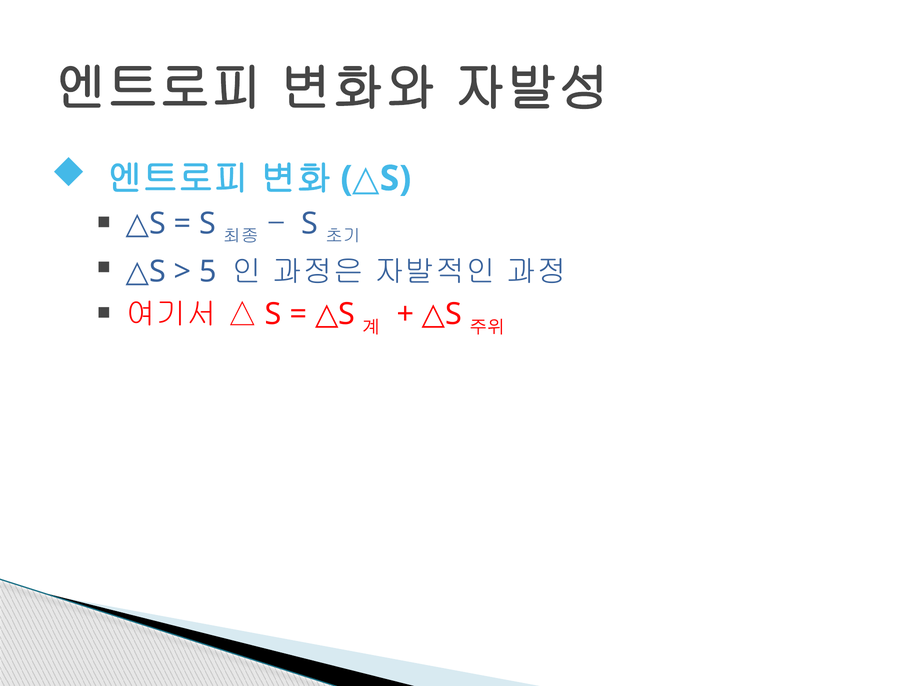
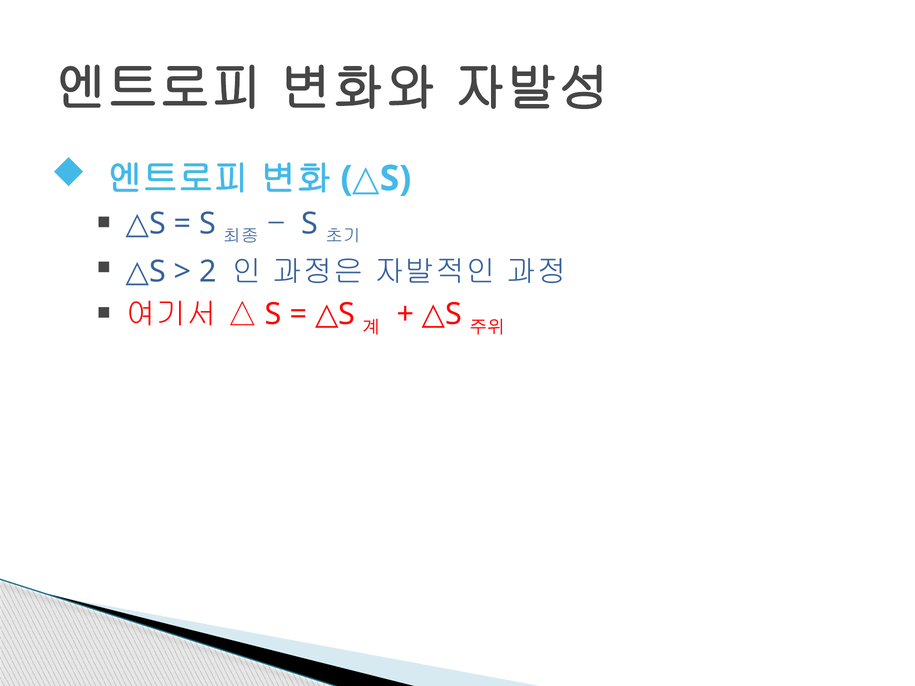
5: 5 -> 2
